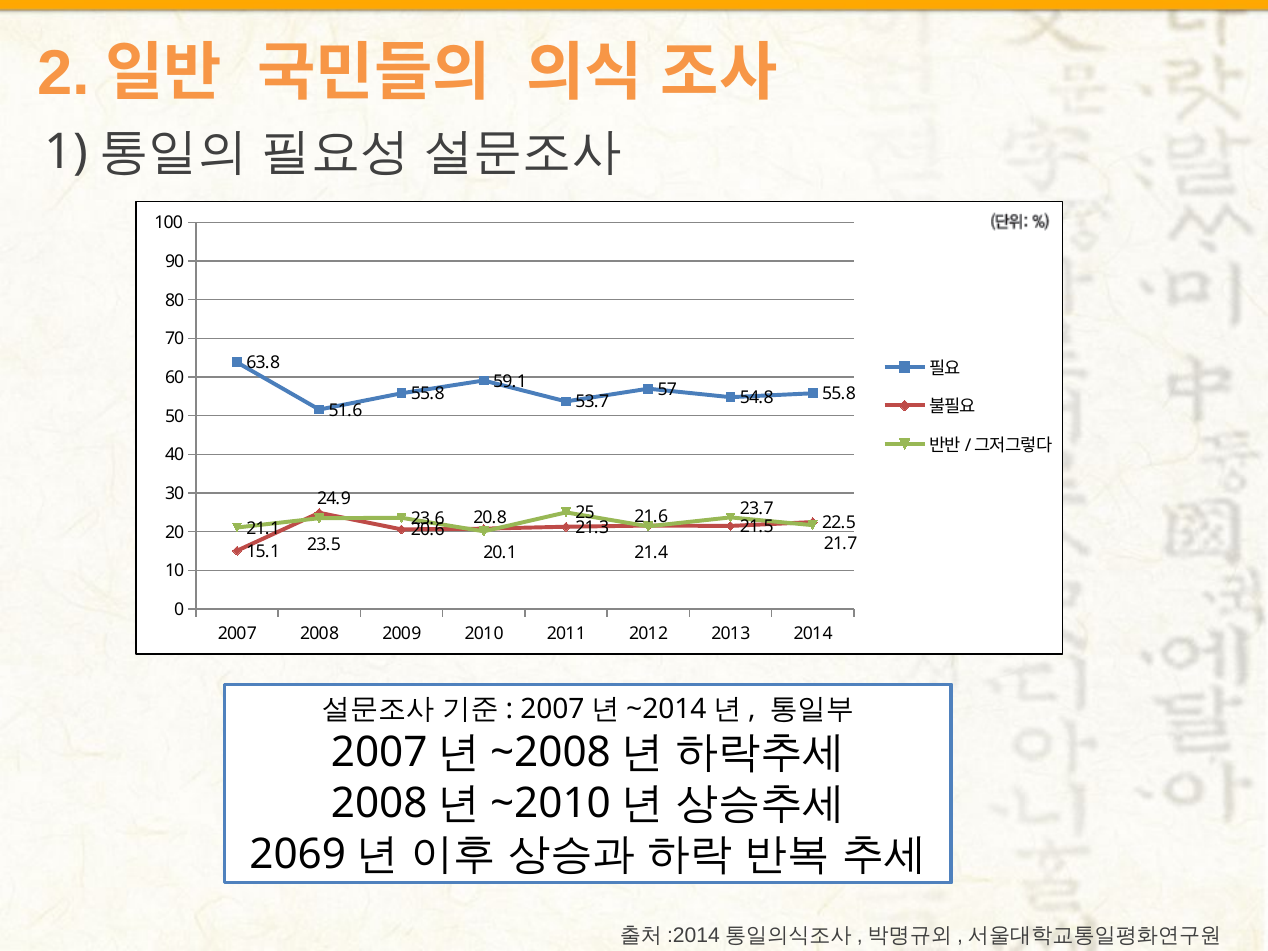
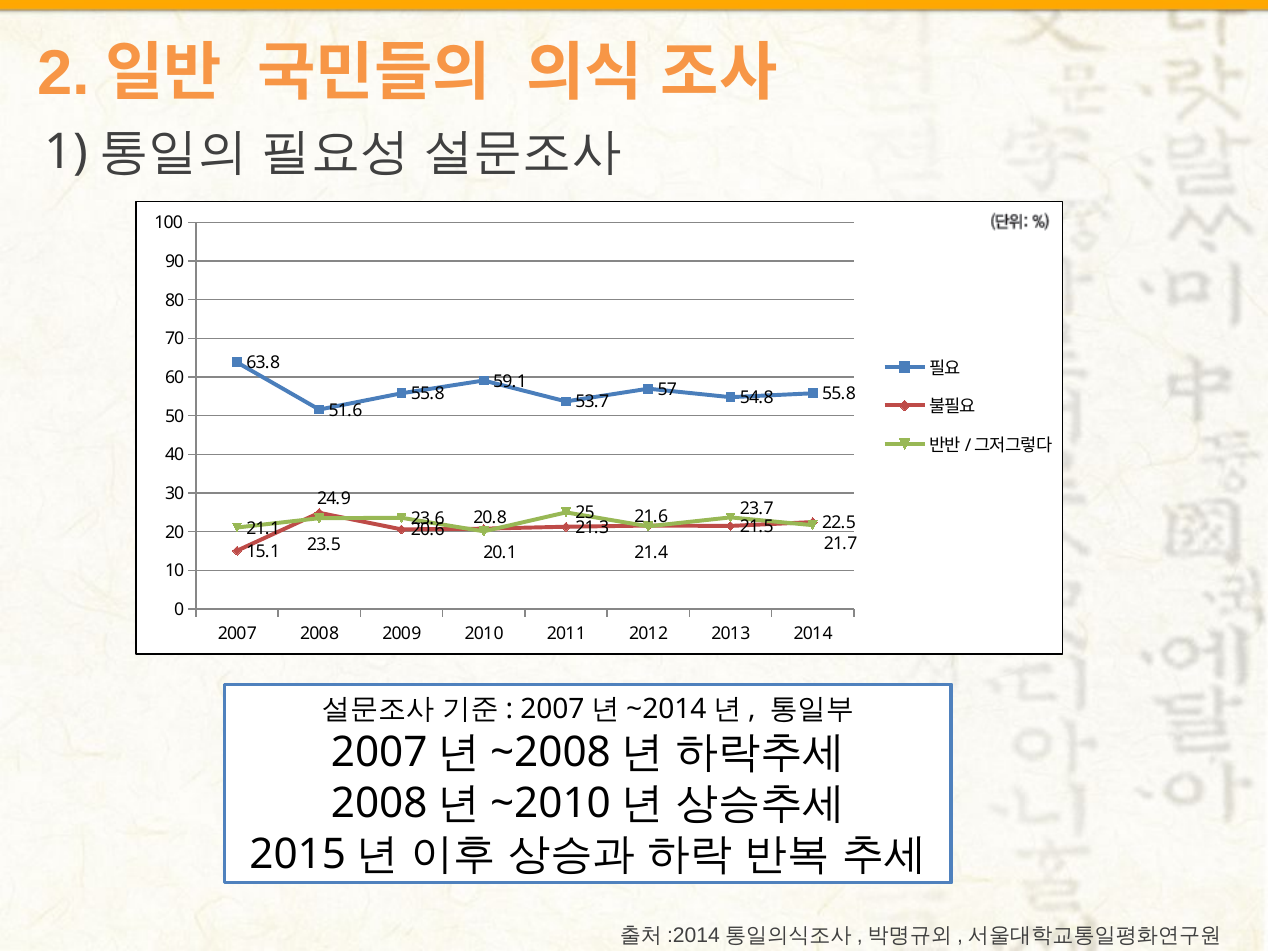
2069: 2069 -> 2015
